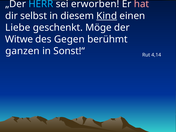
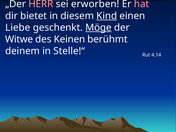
HERR colour: light blue -> pink
selbst: selbst -> bietet
Möge underline: none -> present
Gegen: Gegen -> Keinen
ganzen: ganzen -> deinem
Sonst!“: Sonst!“ -> Stelle!“
